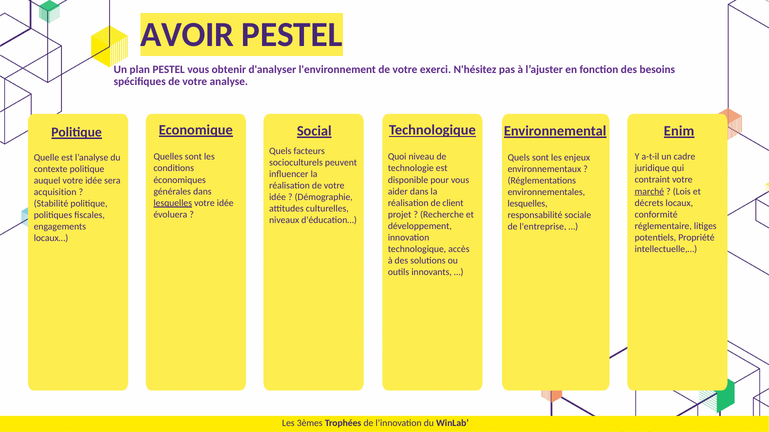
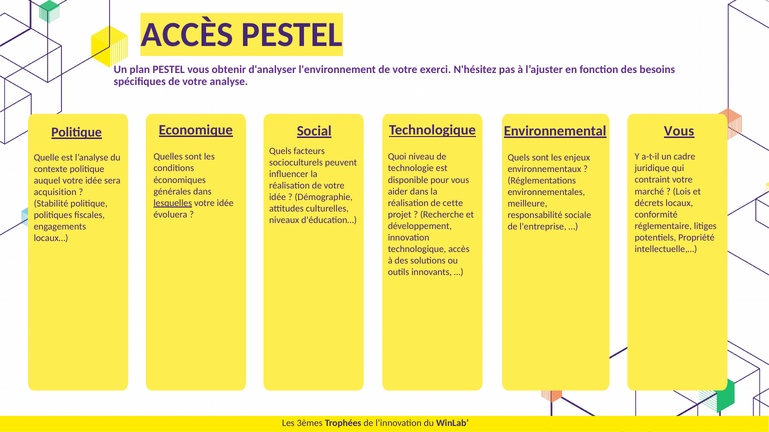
AVOIR at (187, 35): AVOIR -> ACCÈS
Enim at (679, 131): Enim -> Vous
marché underline: present -> none
client: client -> cette
lesquelles at (528, 204): lesquelles -> meilleure
